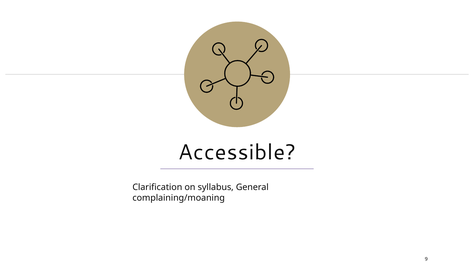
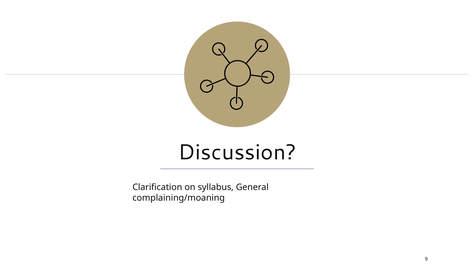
Accessible: Accessible -> Discussion
